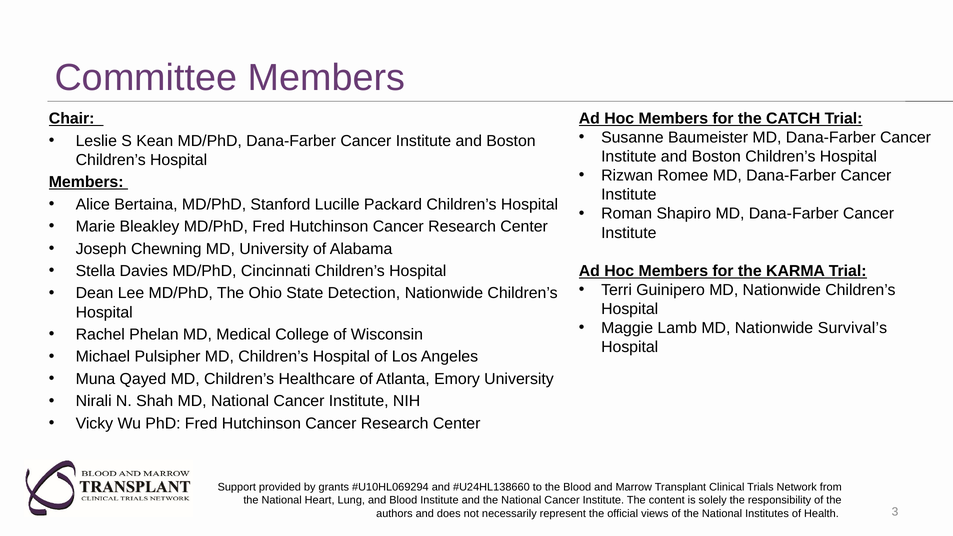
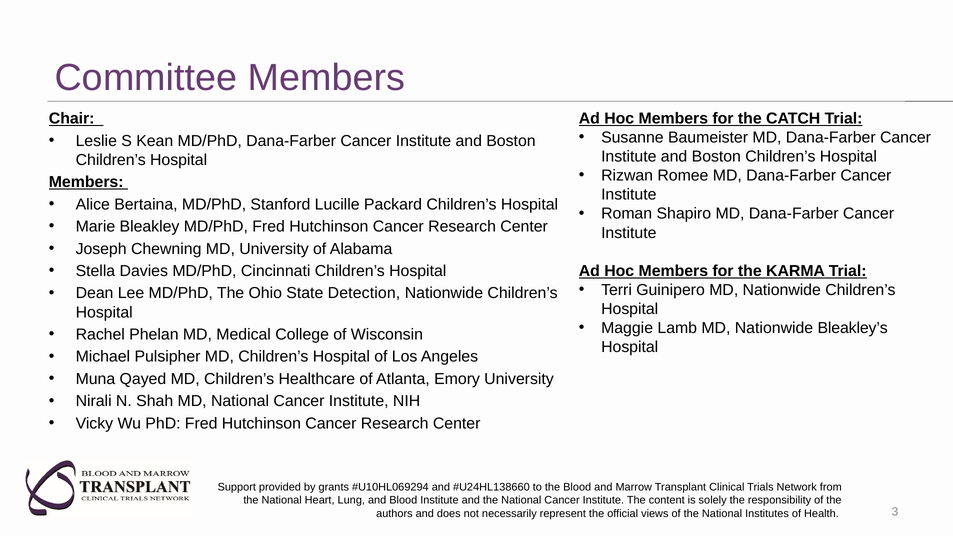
Survival’s: Survival’s -> Bleakley’s
